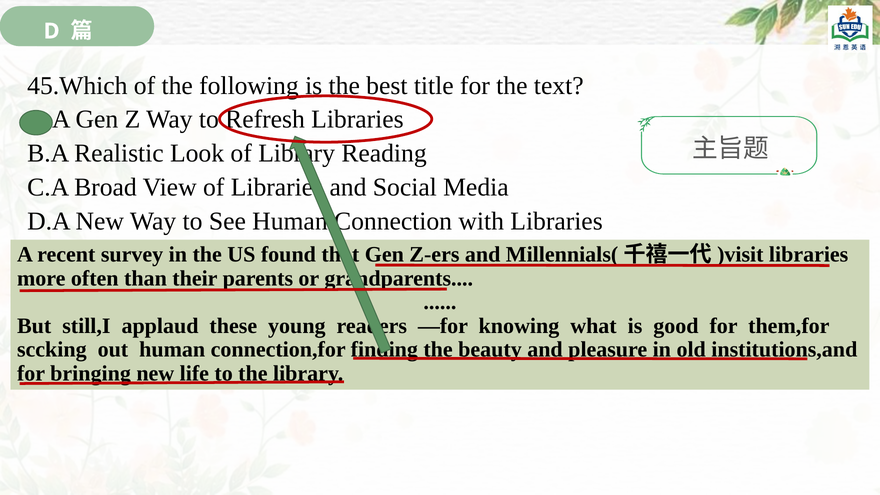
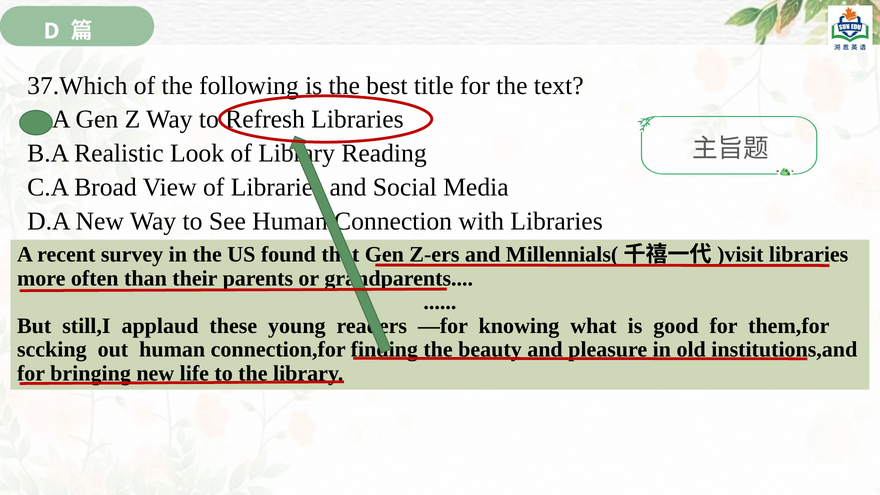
45.Which: 45.Which -> 37.Which
